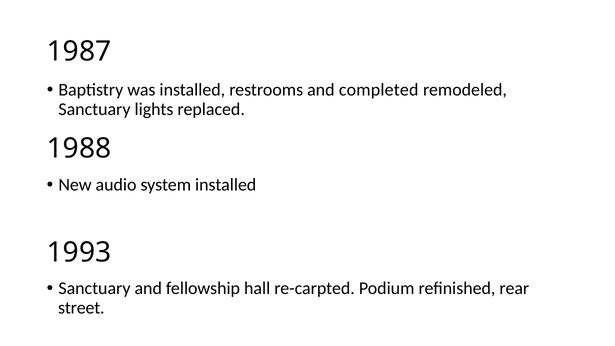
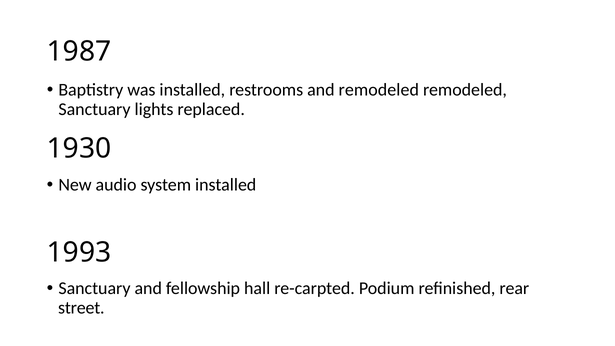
and completed: completed -> remodeled
1988: 1988 -> 1930
